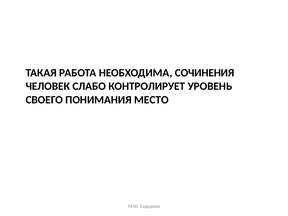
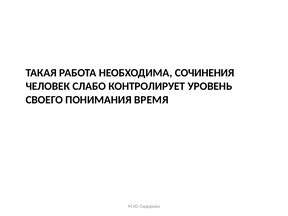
МЕСТО: МЕСТО -> ВРЕМЯ
